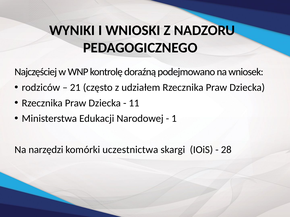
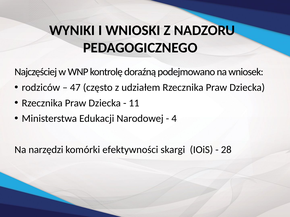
21: 21 -> 47
1: 1 -> 4
uczestnictwa: uczestnictwa -> efektywności
